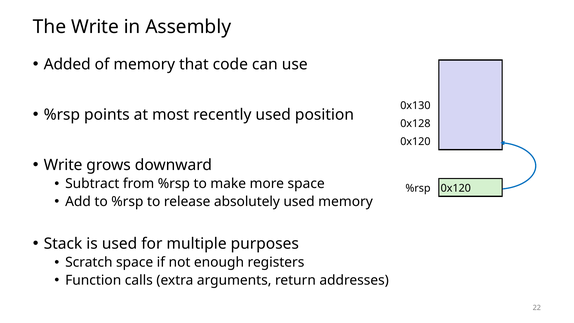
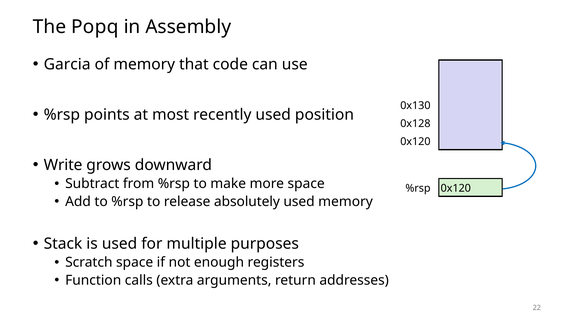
The Write: Write -> Popq
Added: Added -> Garcia
